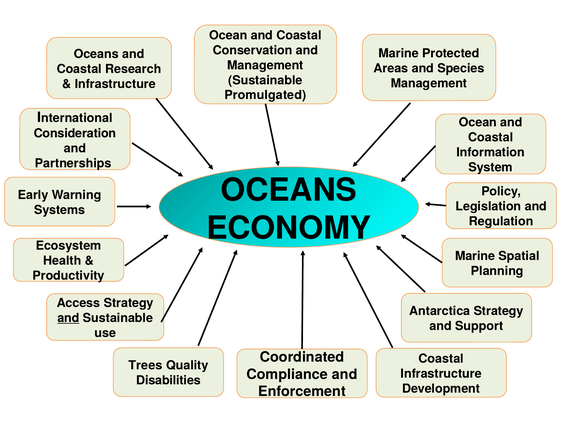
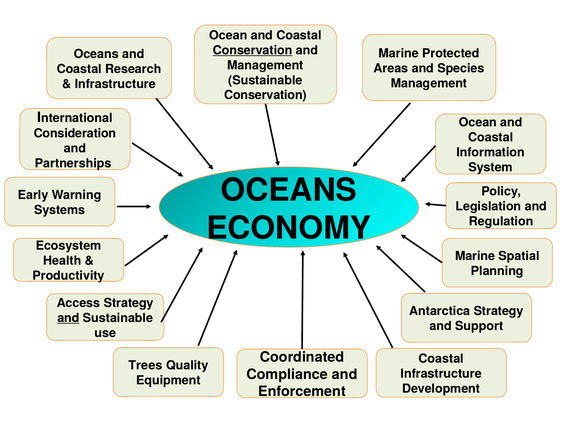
Conservation at (253, 50) underline: none -> present
Promulgated at (265, 95): Promulgated -> Conservation
Disabilities: Disabilities -> Equipment
